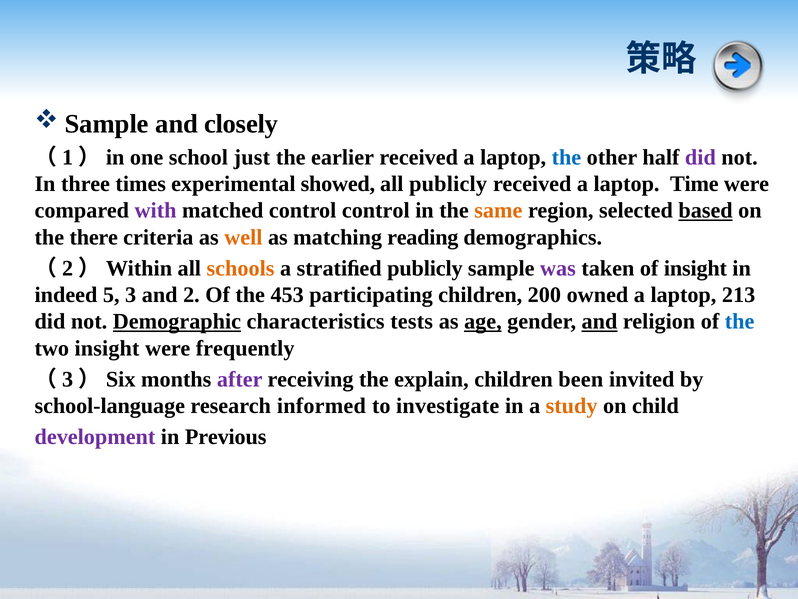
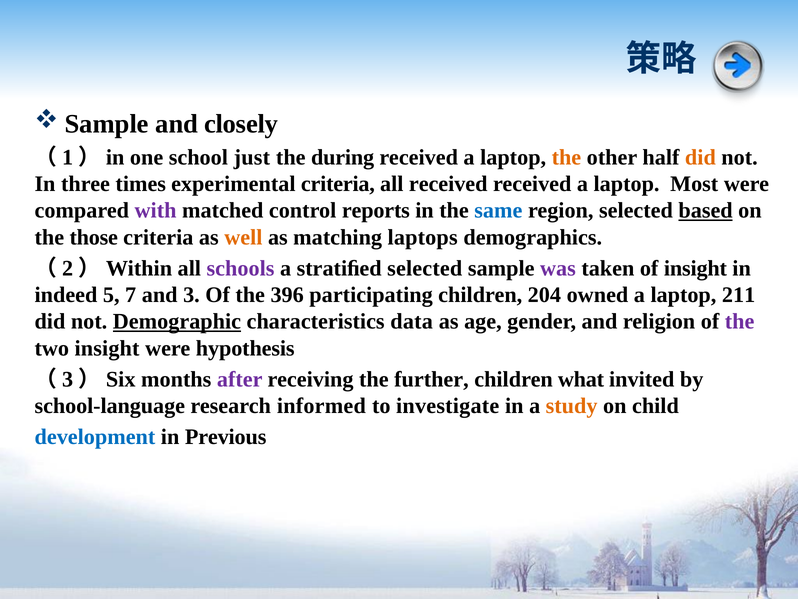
earlier: earlier -> during
the at (566, 157) colour: blue -> orange
did at (700, 157) colour: purple -> orange
experimental showed: showed -> criteria
all publicly: publicly -> received
Time: Time -> Most
control control: control -> reports
same colour: orange -> blue
there: there -> those
reading: reading -> laptops
schools colour: orange -> purple
stratiﬁed publicly: publicly -> selected
3: 3 -> 7
2: 2 -> 3
453: 453 -> 396
200: 200 -> 204
213: 213 -> 211
tests: tests -> data
age underline: present -> none
and at (599, 321) underline: present -> none
the at (740, 321) colour: blue -> purple
frequently: frequently -> hypothesis
explain: explain -> further
been: been -> what
development colour: purple -> blue
